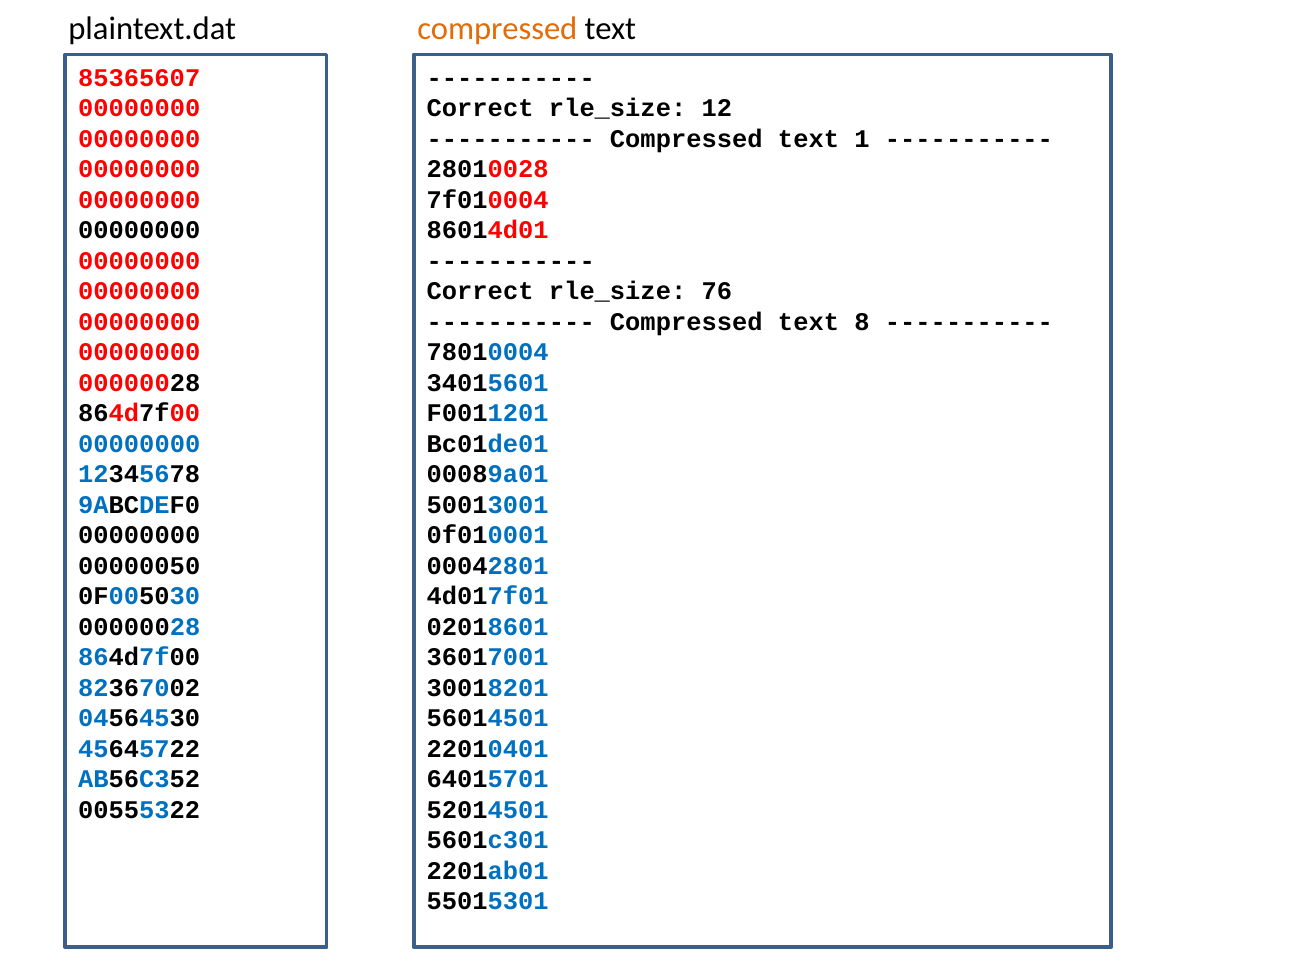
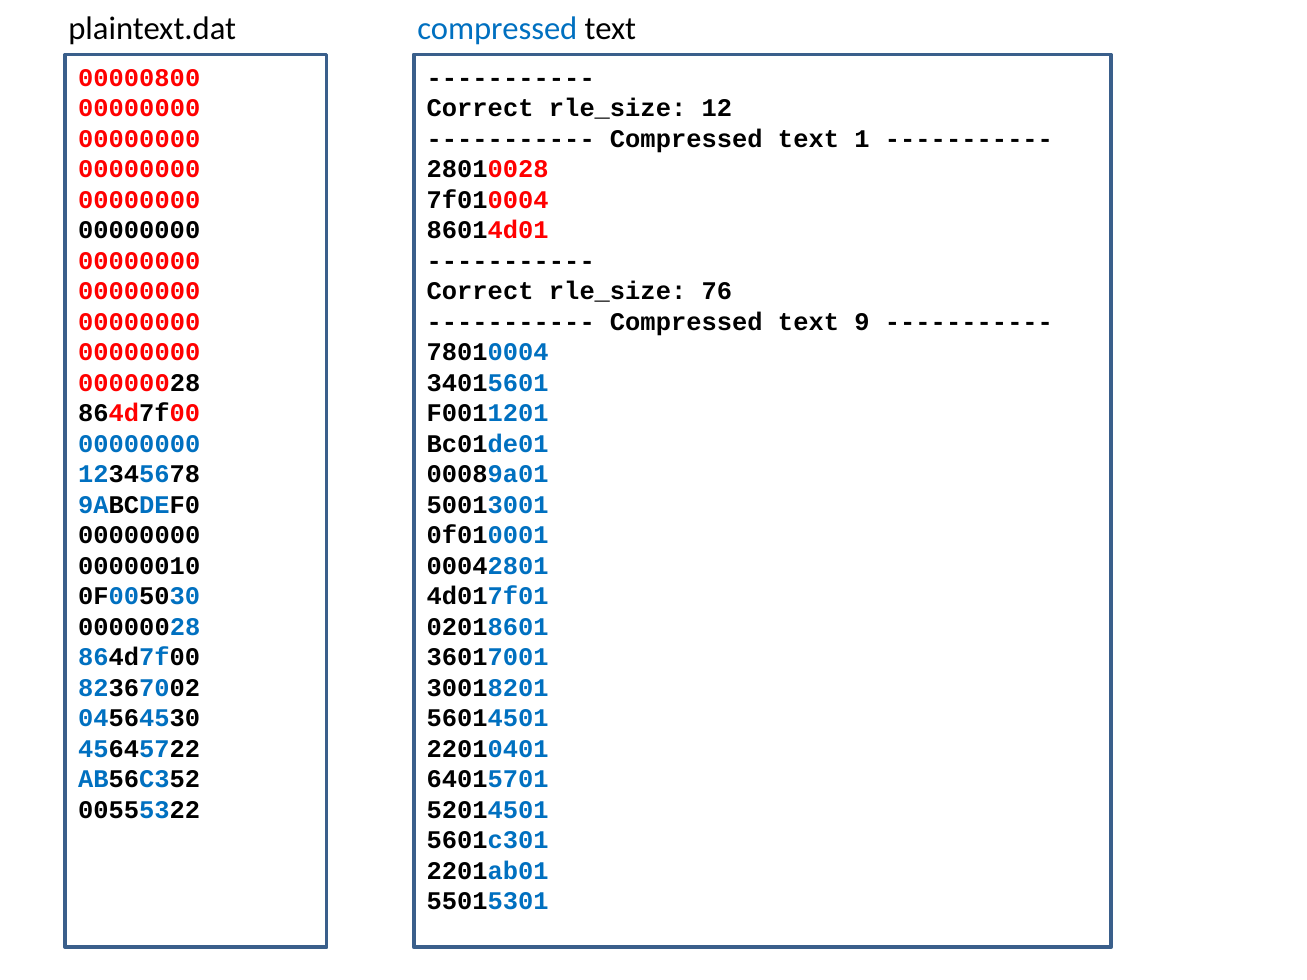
compressed at (497, 28) colour: orange -> blue
85365607: 85365607 -> 00000800
8: 8 -> 9
00000050: 00000050 -> 00000010
